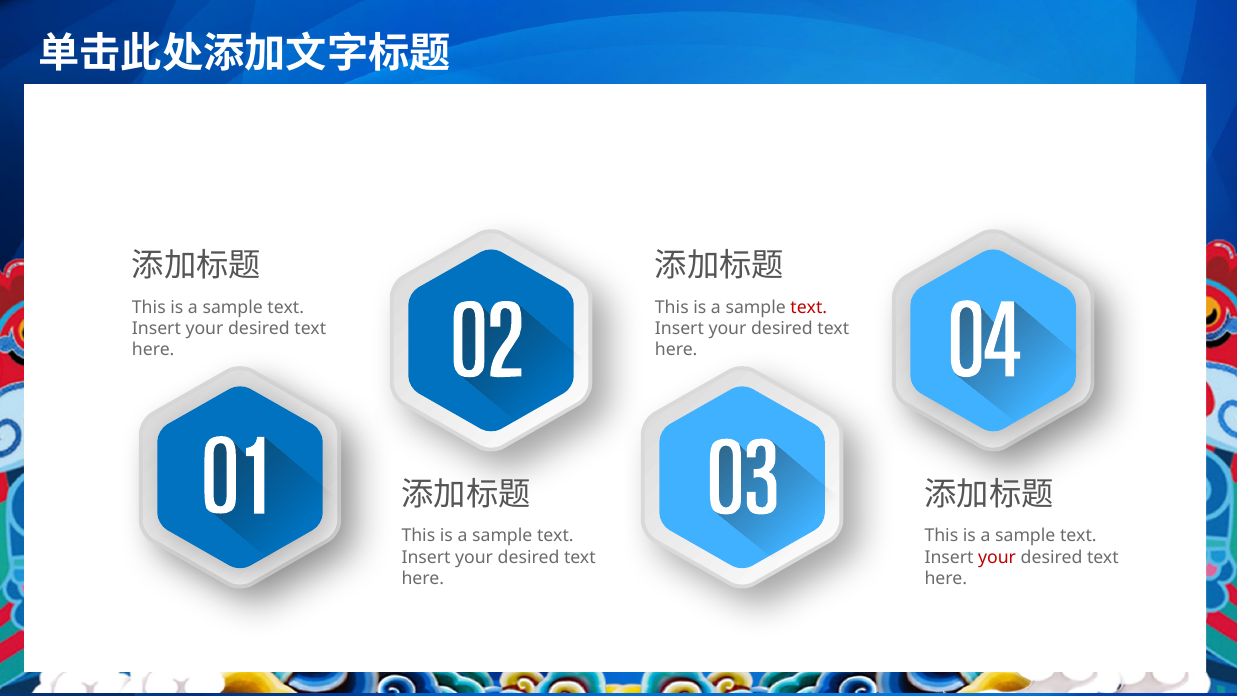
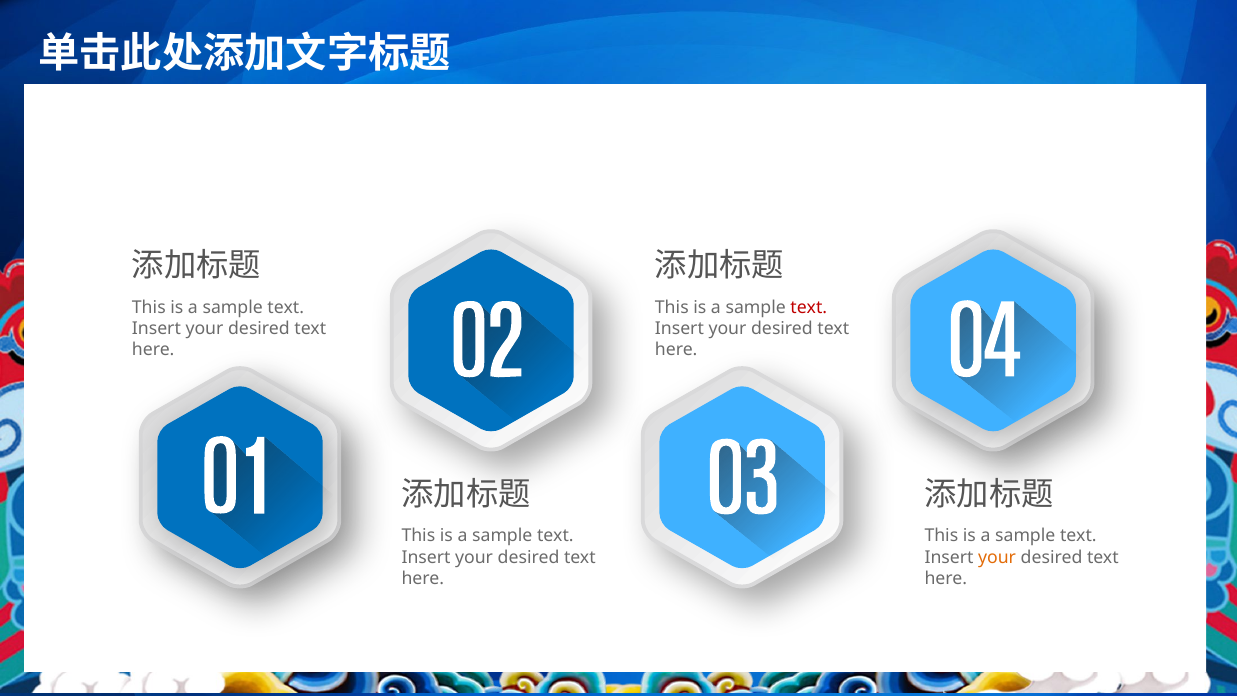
your at (997, 557) colour: red -> orange
